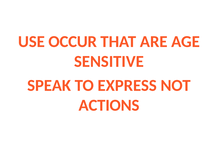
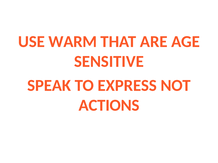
OCCUR: OCCUR -> WARM
